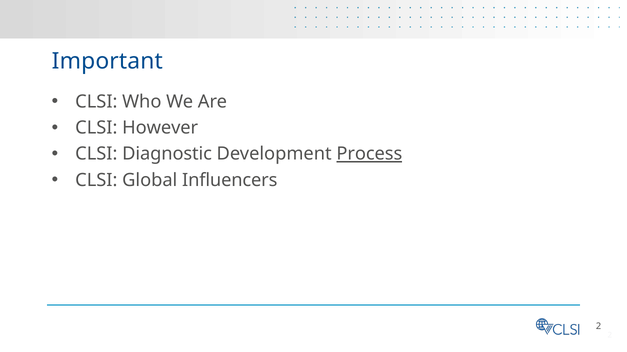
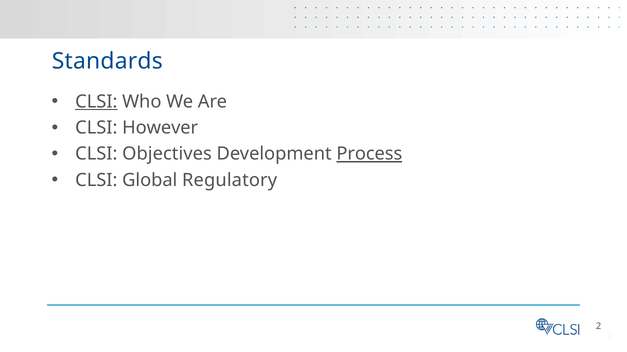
Important: Important -> Standards
CLSI at (96, 102) underline: none -> present
Diagnostic: Diagnostic -> Objectives
Influencers: Influencers -> Regulatory
